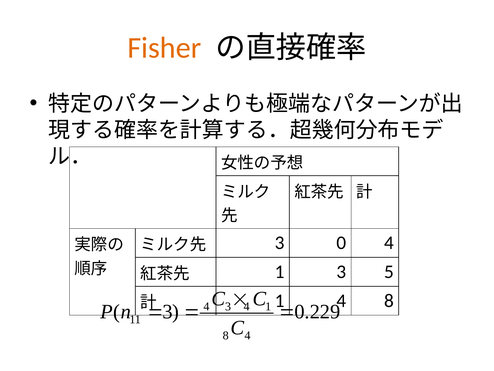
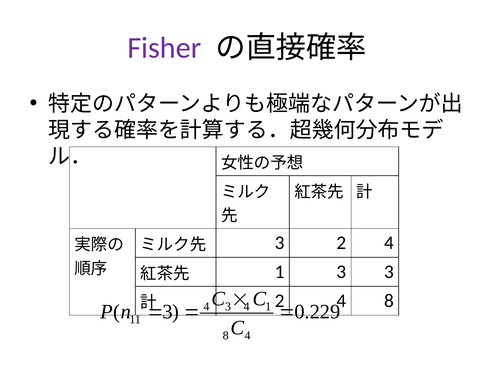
Fisher colour: orange -> purple
3 0: 0 -> 2
3 5: 5 -> 3
1 at (280, 300): 1 -> 2
